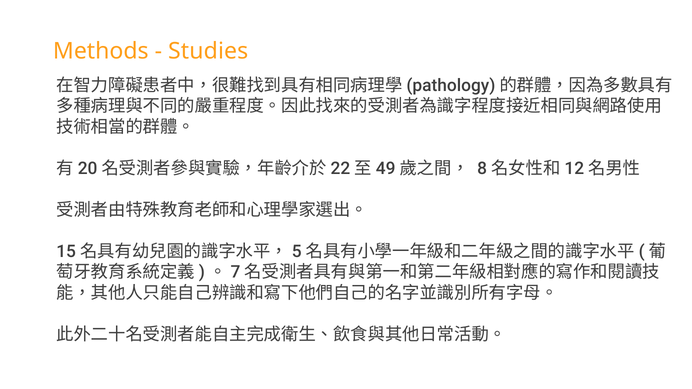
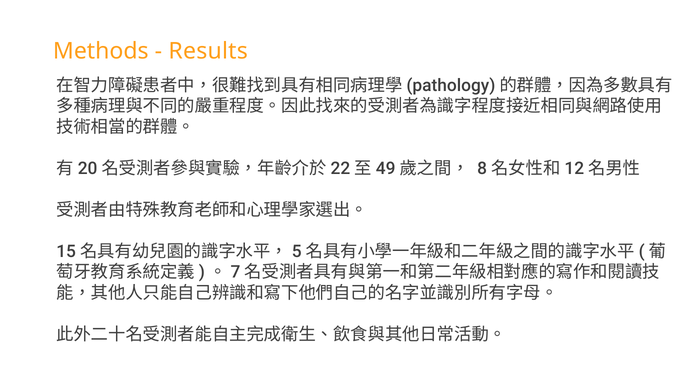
Studies: Studies -> Results
